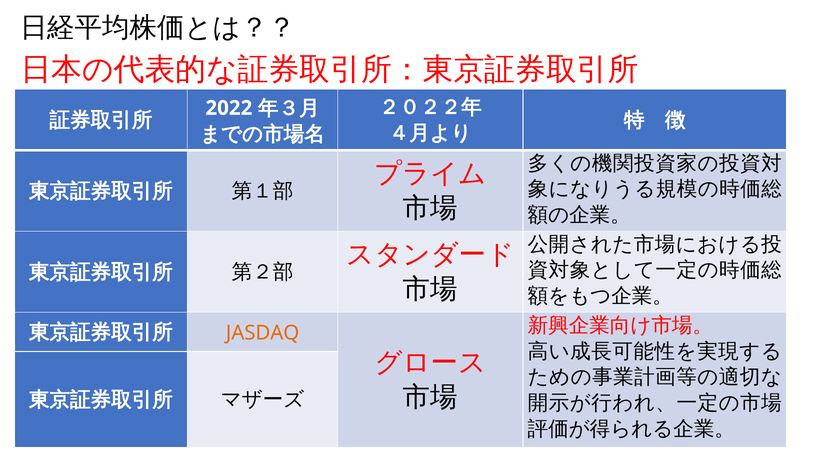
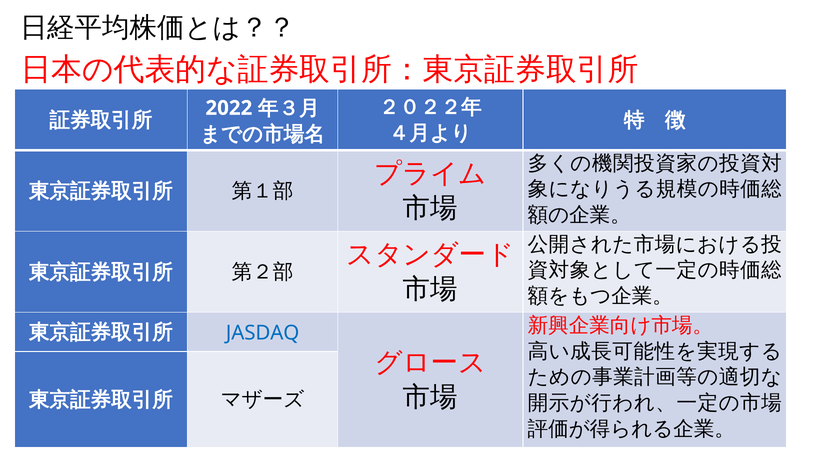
JASDAQ colour: orange -> blue
